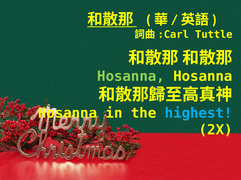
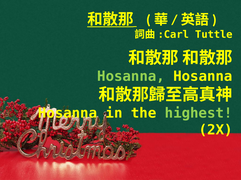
highest colour: light blue -> light green
